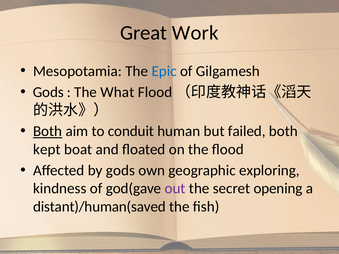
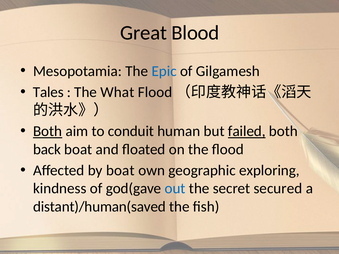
Work: Work -> Blood
Gods at (48, 92): Gods -> Tales
failed underline: none -> present
kept: kept -> back
by gods: gods -> boat
out colour: purple -> blue
opening: opening -> secured
